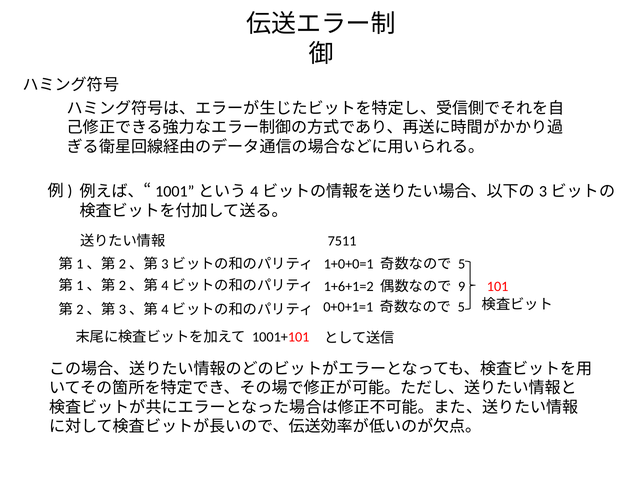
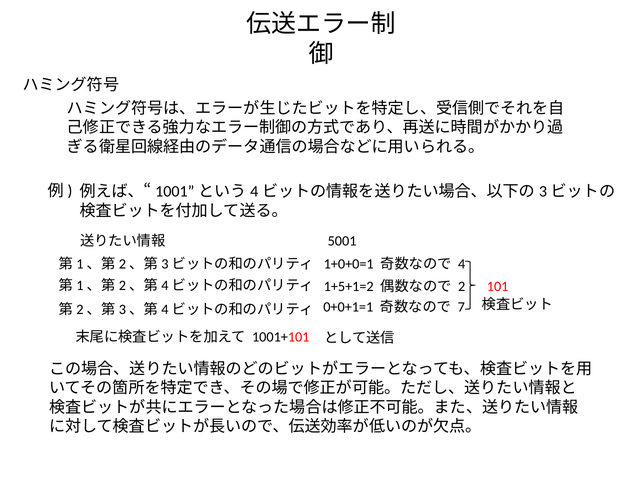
7511: 7511 -> 5001
5 at (462, 264): 5 -> 4
1+6+1=2: 1+6+1=2 -> 1+5+1=2
9: 9 -> 2
5 at (461, 307): 5 -> 7
